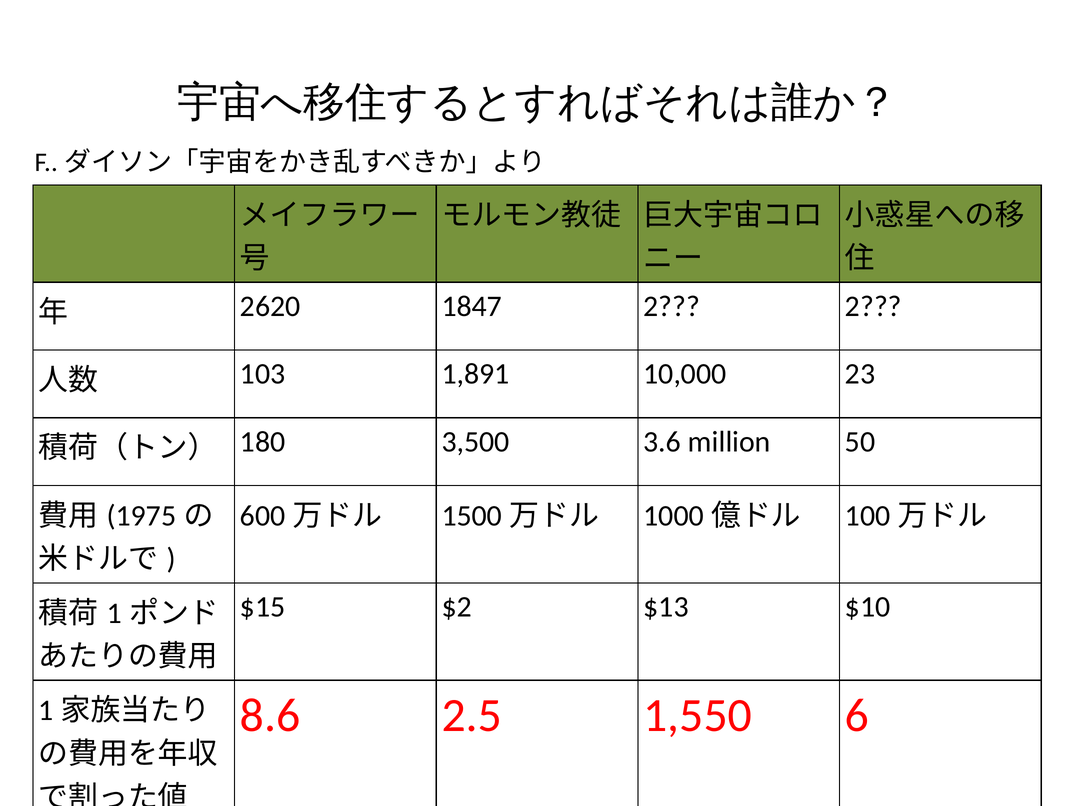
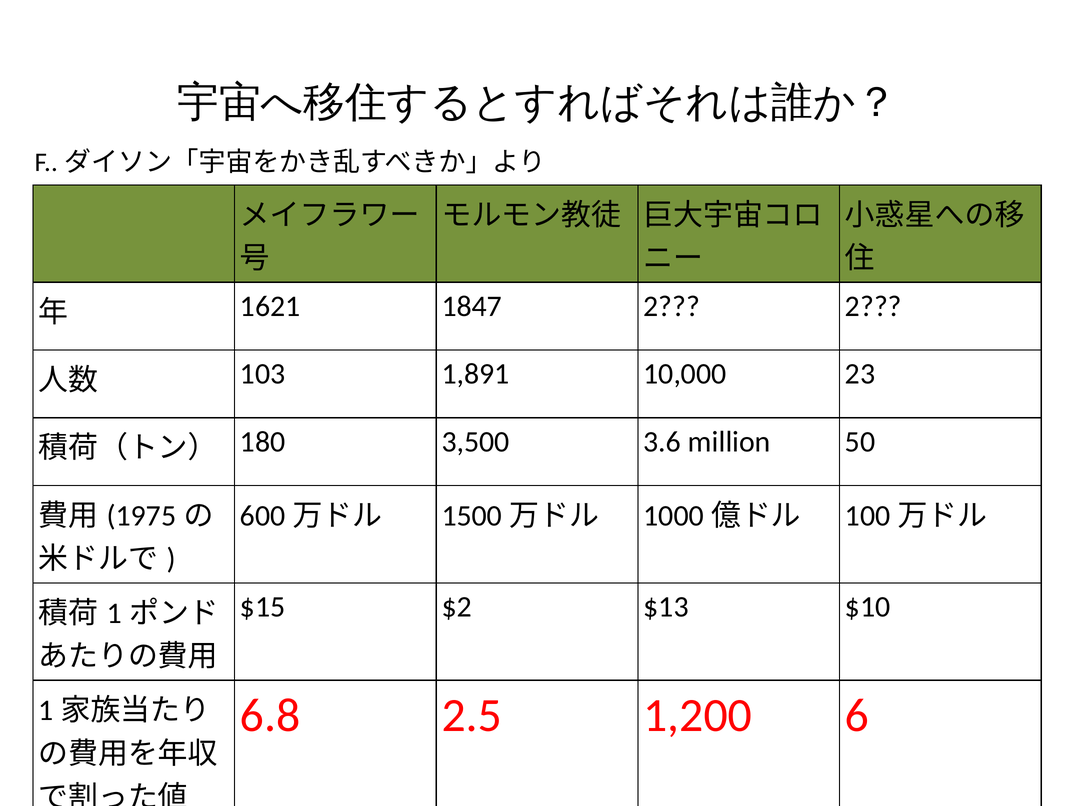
2620: 2620 -> 1621
8.6: 8.6 -> 6.8
1,550: 1,550 -> 1,200
